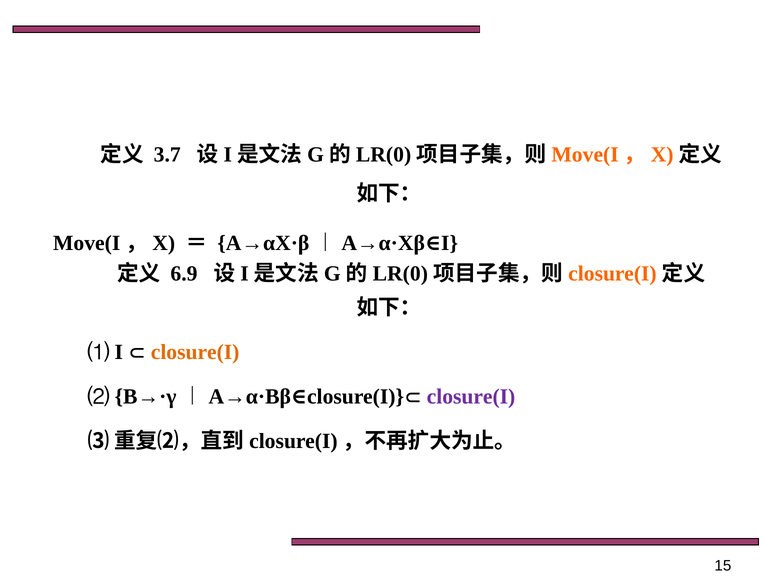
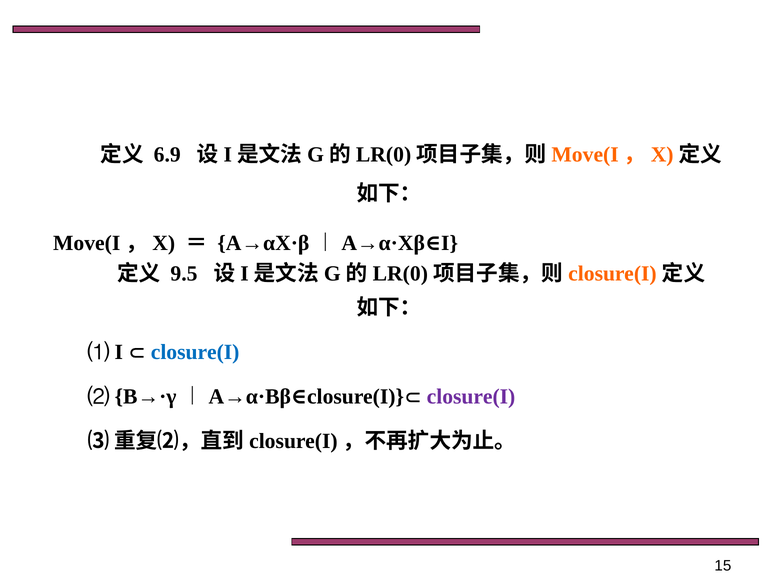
3.7: 3.7 -> 6.9
6.9: 6.9 -> 9.5
closure(I at (195, 352) colour: orange -> blue
